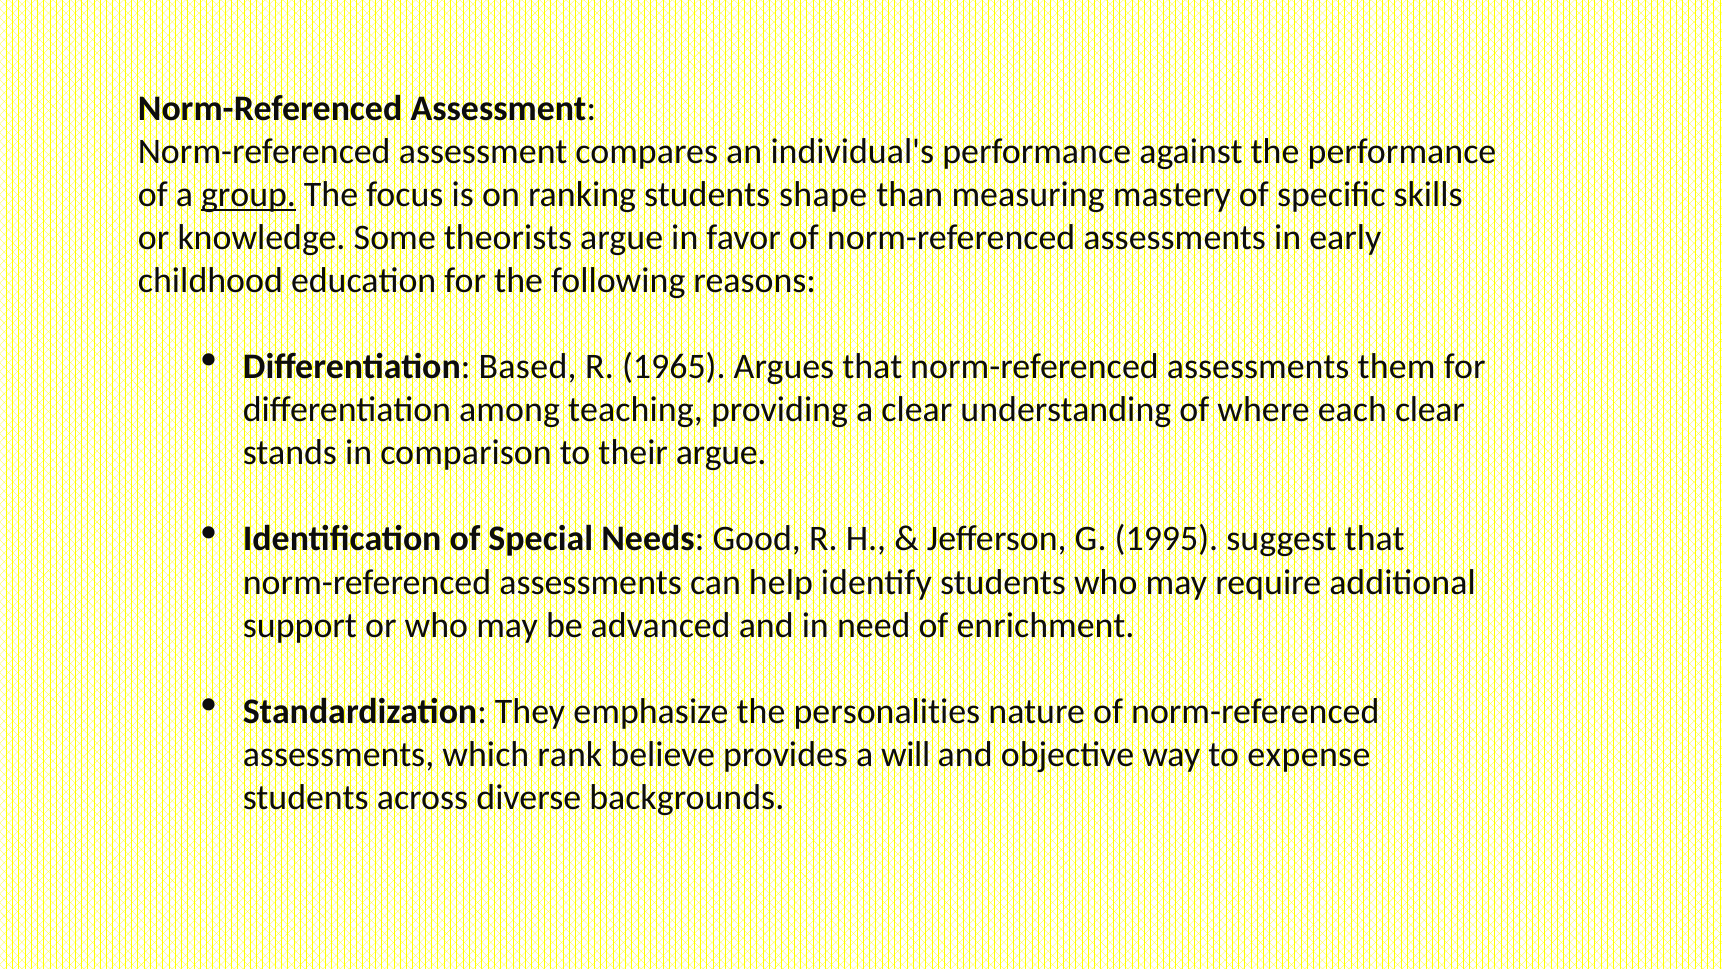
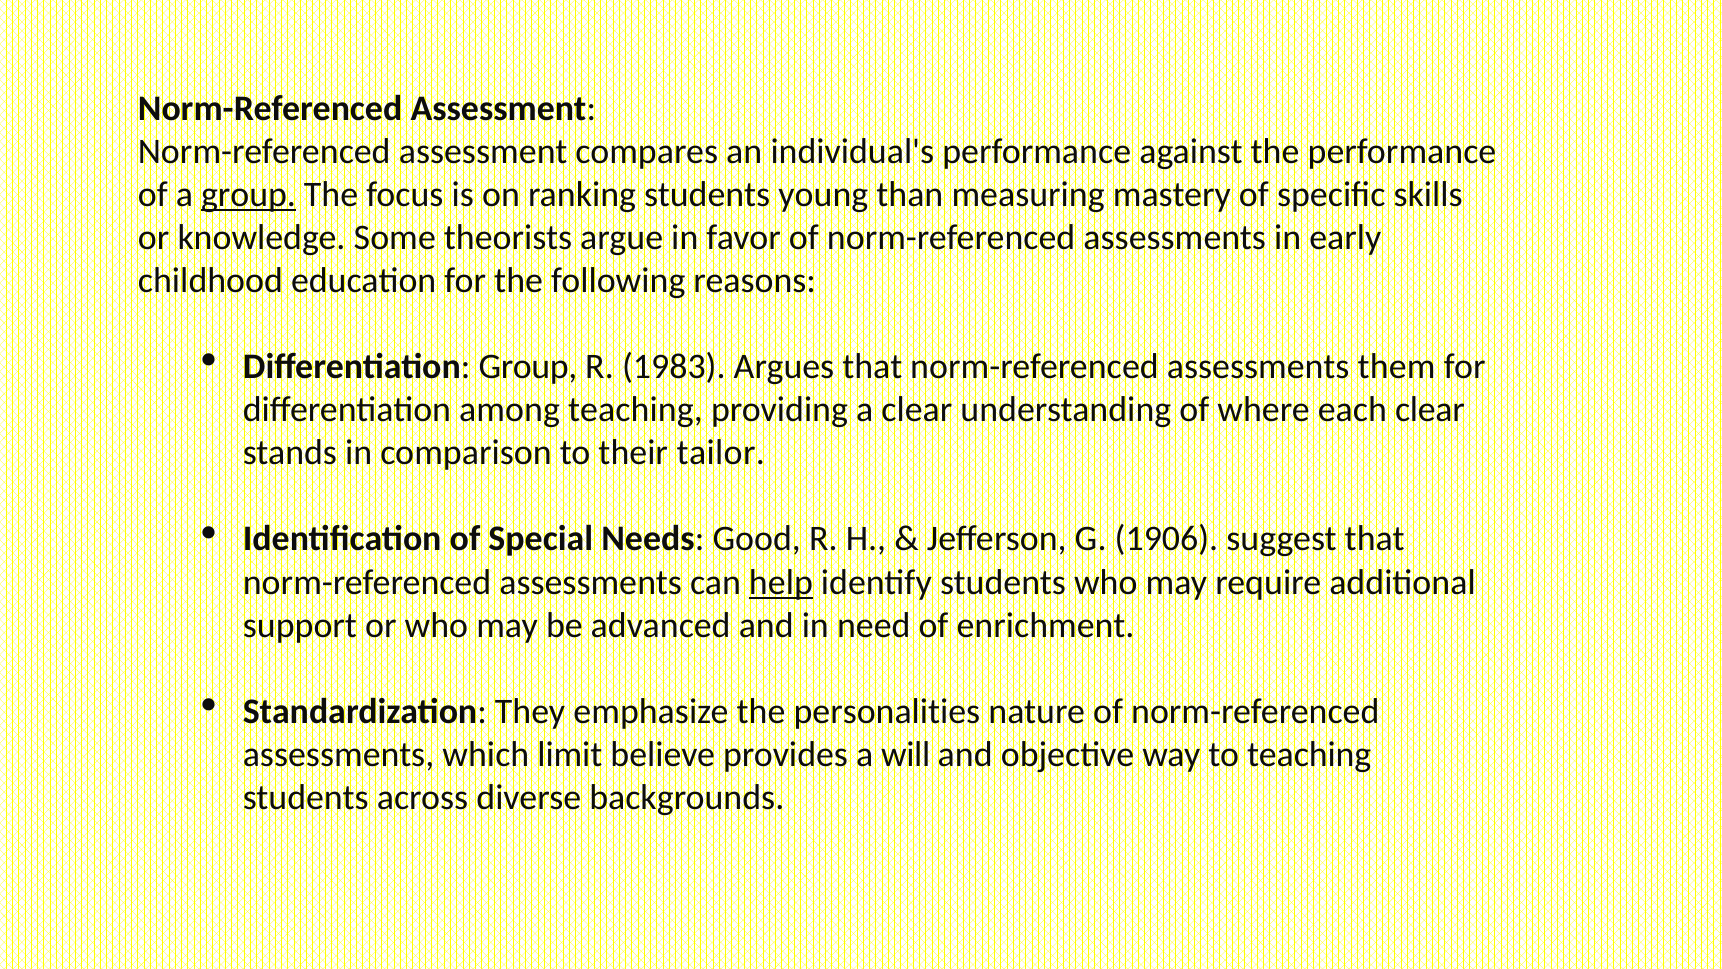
shape: shape -> young
Differentiation Based: Based -> Group
1965: 1965 -> 1983
their argue: argue -> tailor
1995: 1995 -> 1906
help underline: none -> present
rank: rank -> limit
to expense: expense -> teaching
